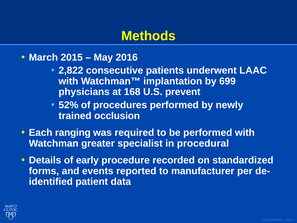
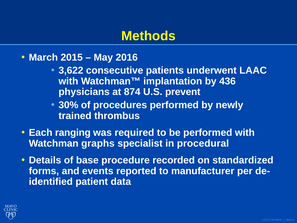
2,822: 2,822 -> 3,622
699: 699 -> 436
168: 168 -> 874
52%: 52% -> 30%
occlusion: occlusion -> thrombus
greater: greater -> graphs
early: early -> base
